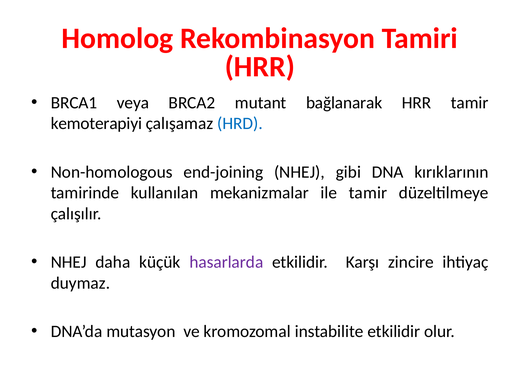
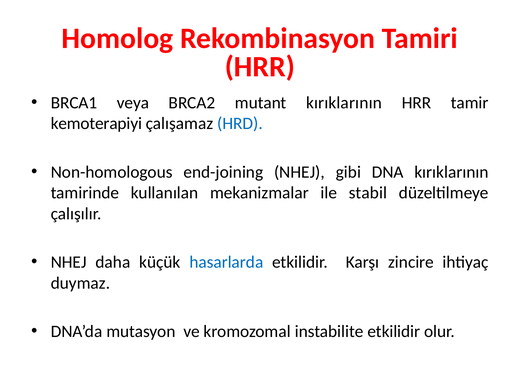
mutant bağlanarak: bağlanarak -> kırıklarının
ile tamir: tamir -> stabil
hasarlarda colour: purple -> blue
